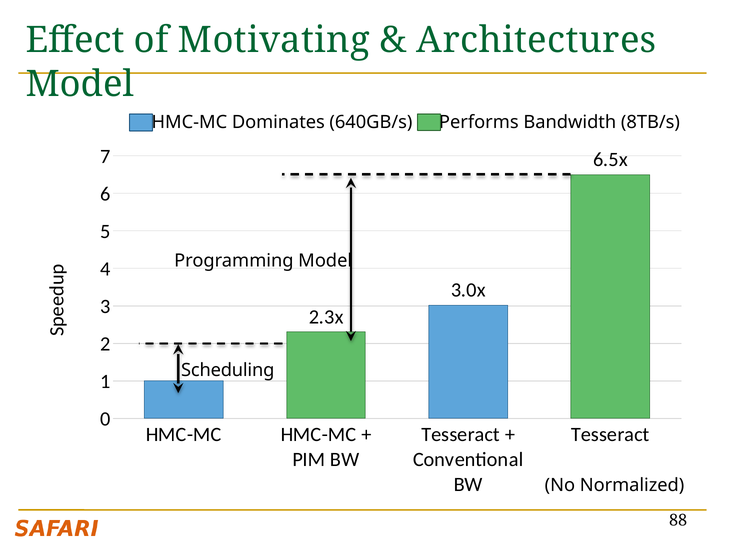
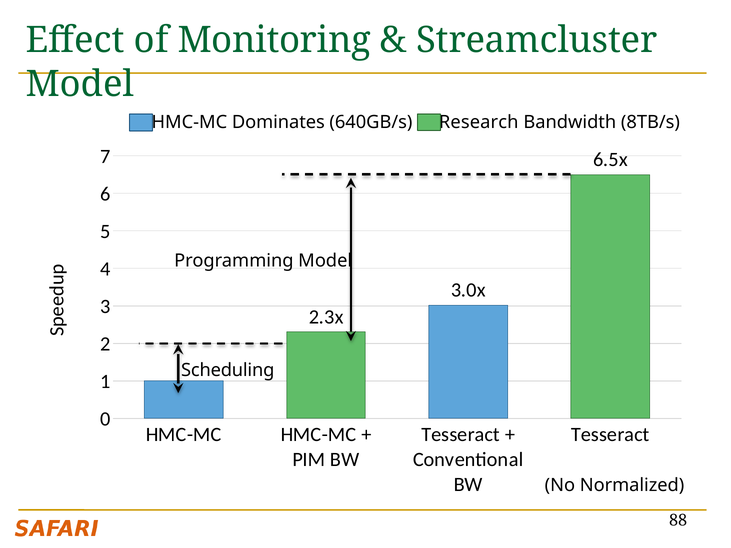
Motivating: Motivating -> Monitoring
Architectures: Architectures -> Streamcluster
Performs: Performs -> Research
